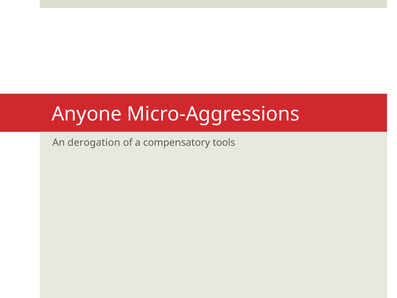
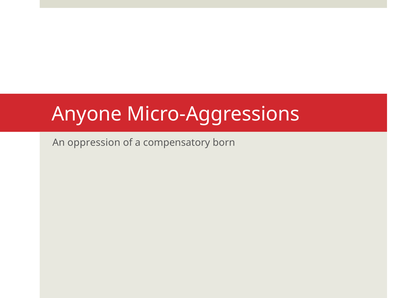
derogation: derogation -> oppression
tools: tools -> born
